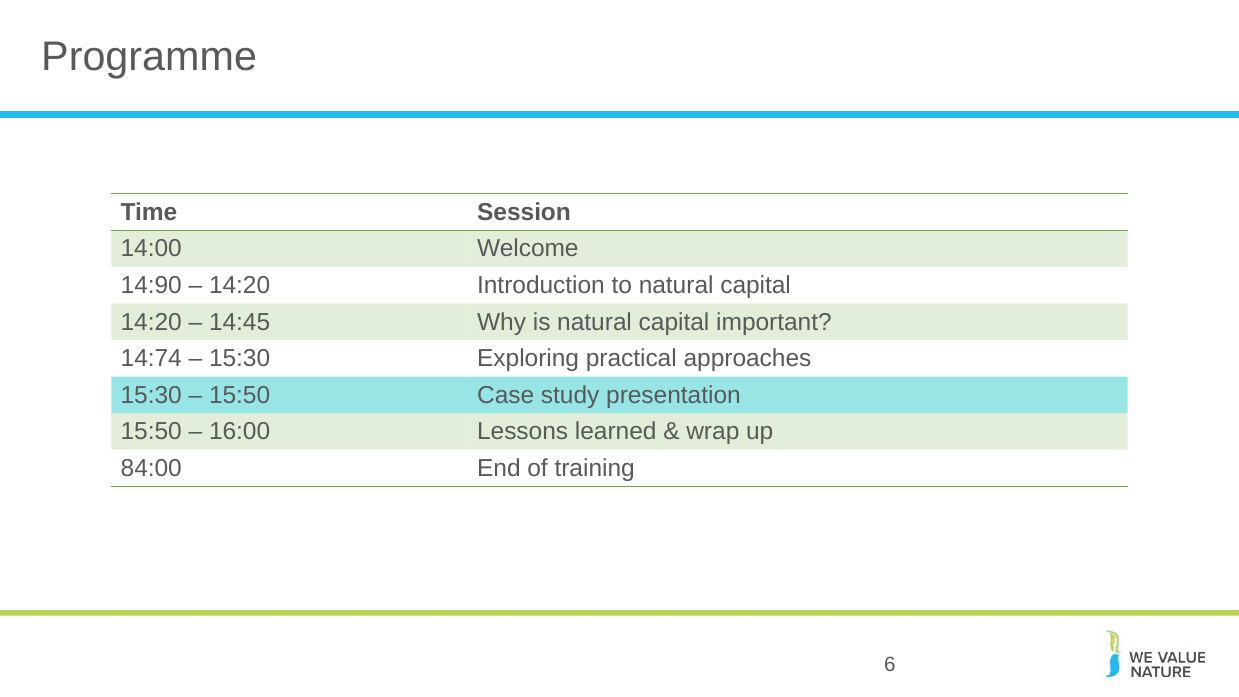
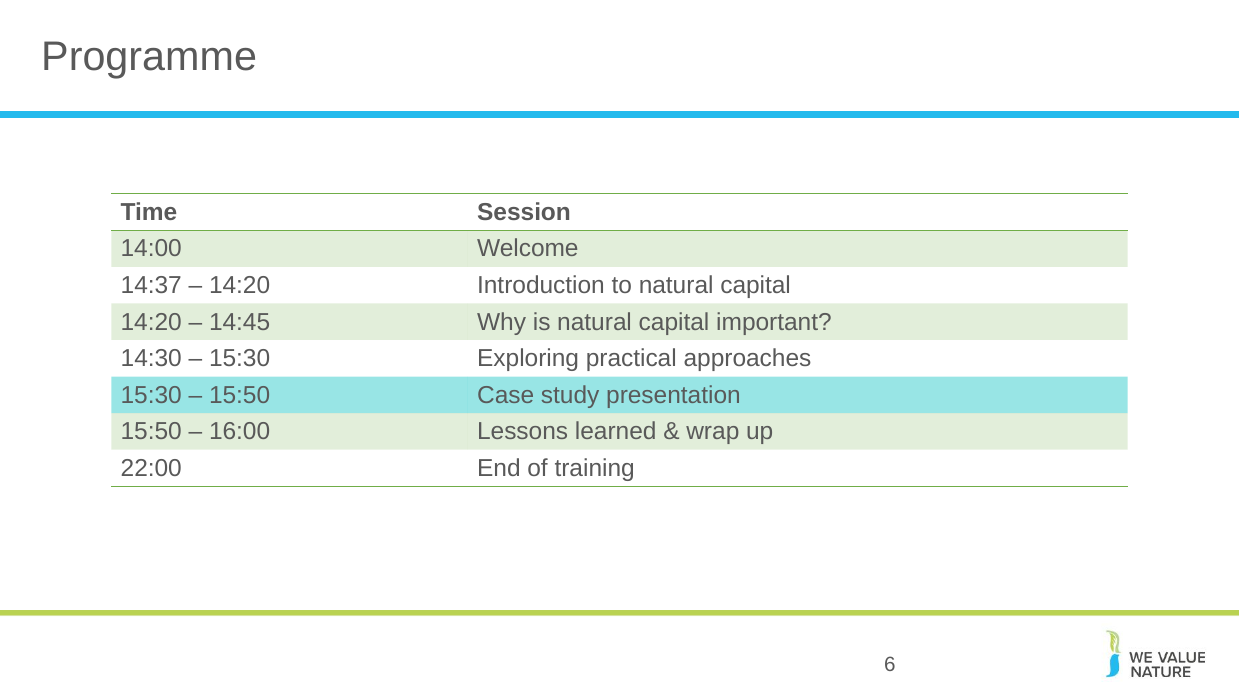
14:90: 14:90 -> 14:37
14:74: 14:74 -> 14:30
84:00: 84:00 -> 22:00
